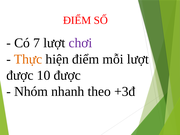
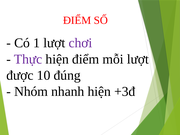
7: 7 -> 1
Thực colour: orange -> purple
10 được: được -> đúng
nhanh theo: theo -> hiện
